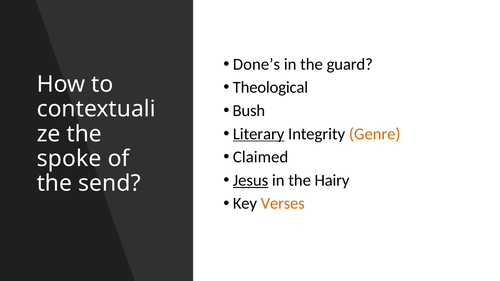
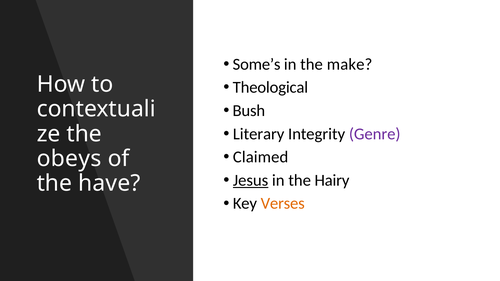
Done’s: Done’s -> Some’s
guard: guard -> make
Literary underline: present -> none
Genre colour: orange -> purple
spoke: spoke -> obeys
send: send -> have
